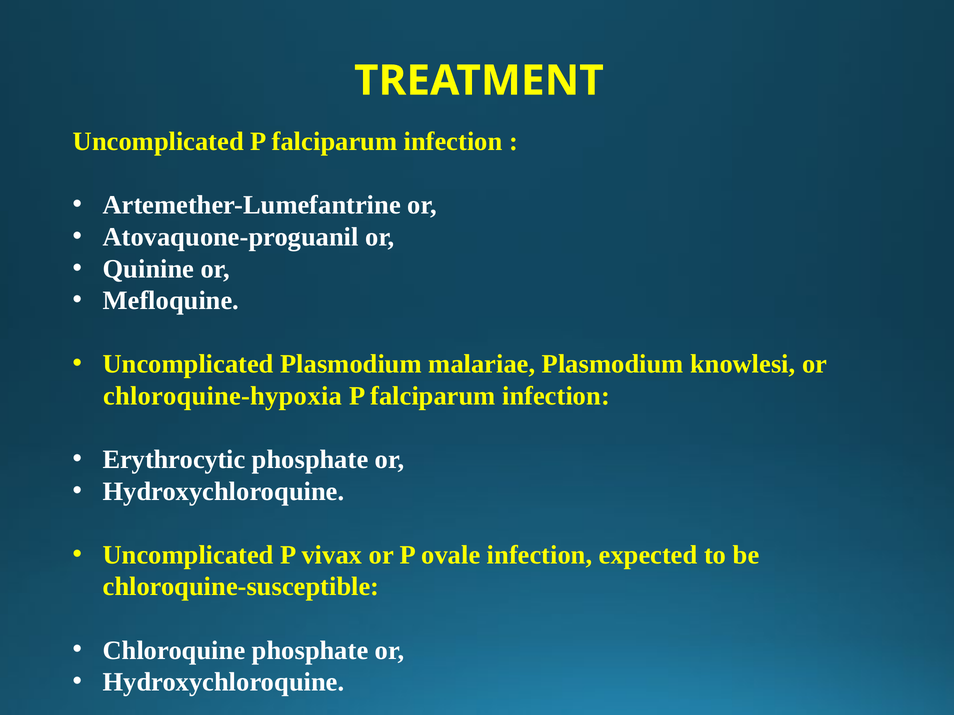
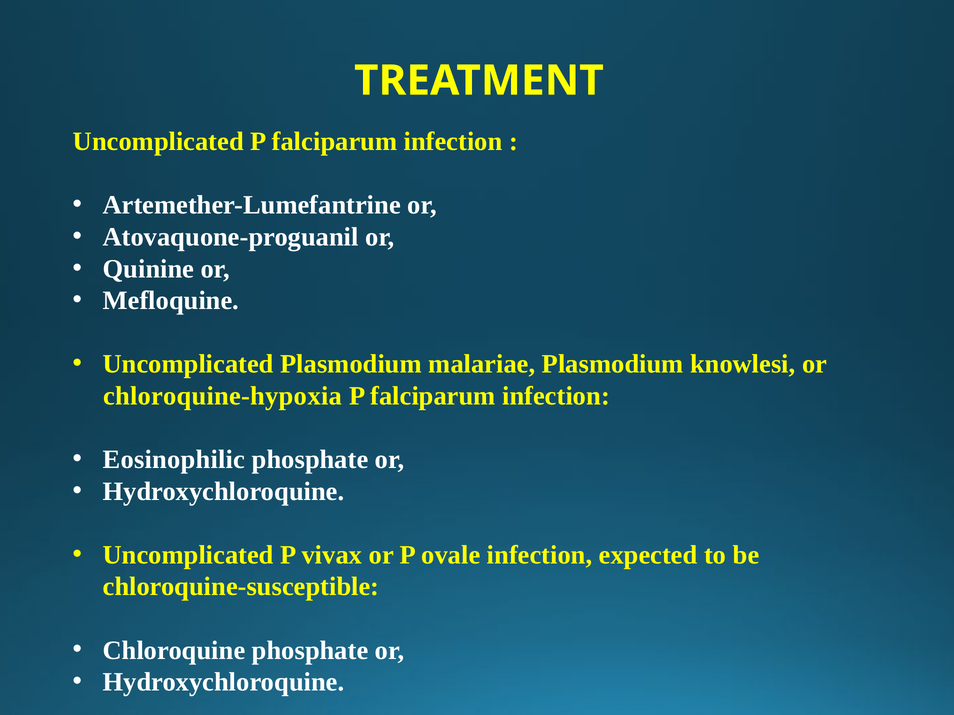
Erythrocytic: Erythrocytic -> Eosinophilic
